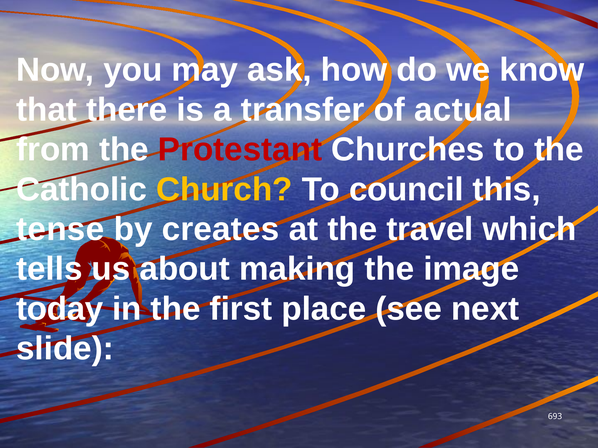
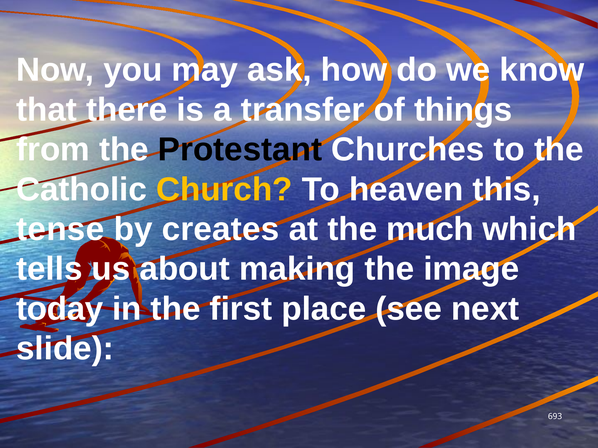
actual: actual -> things
Protestant colour: red -> black
council: council -> heaven
travel: travel -> much
